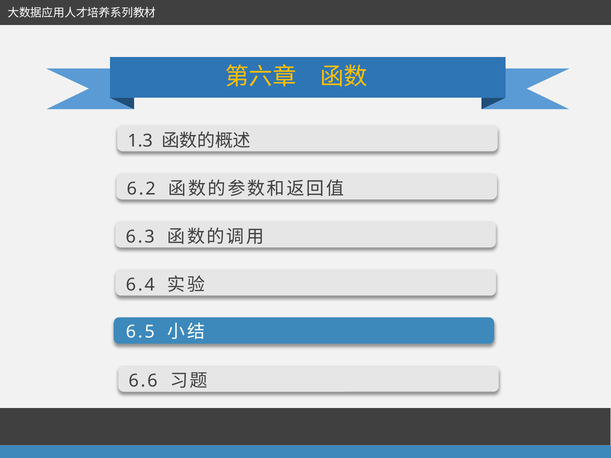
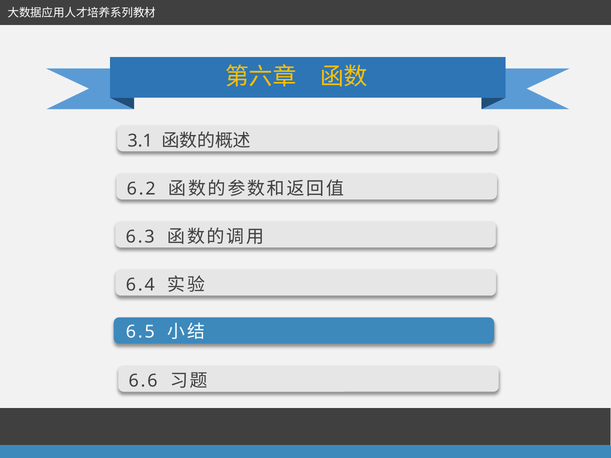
1.3: 1.3 -> 3.1
